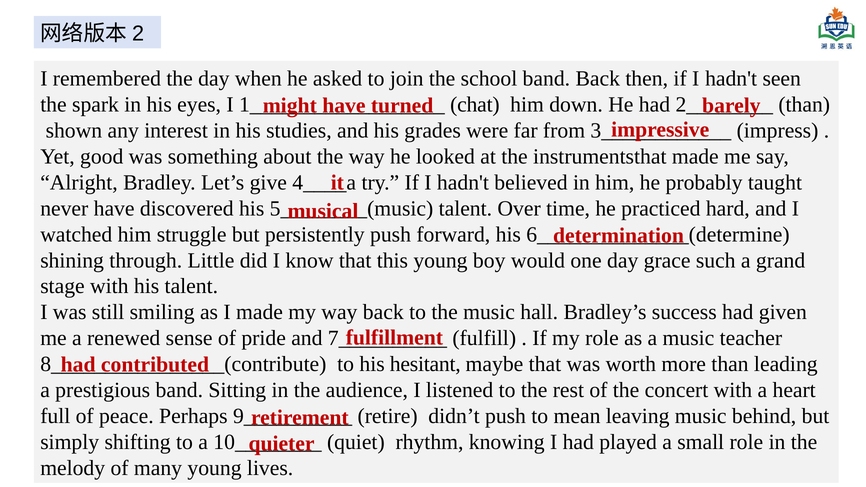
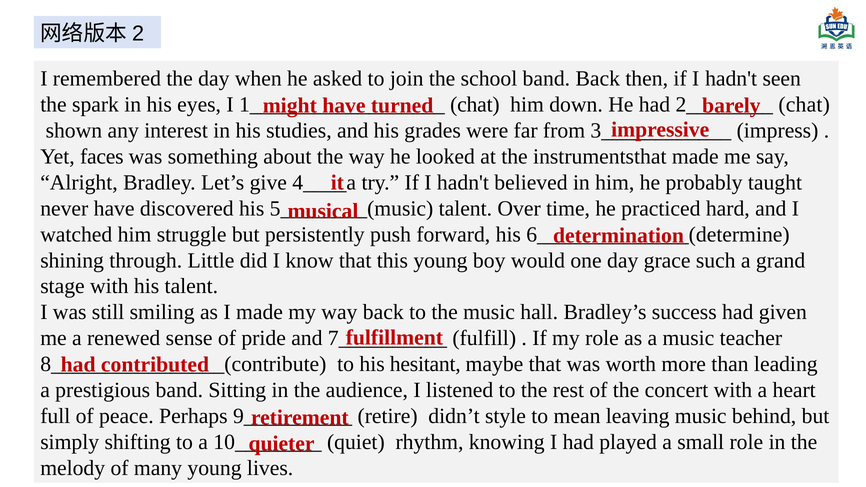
than at (804, 105): than -> chat
good: good -> faces
didn’t push: push -> style
